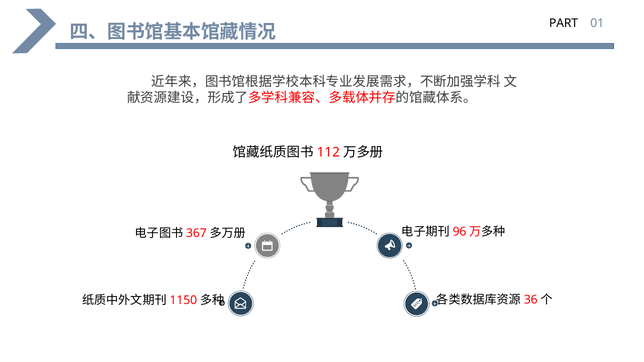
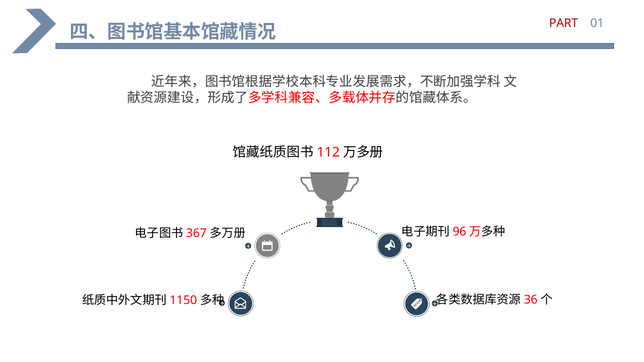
PART colour: black -> red
